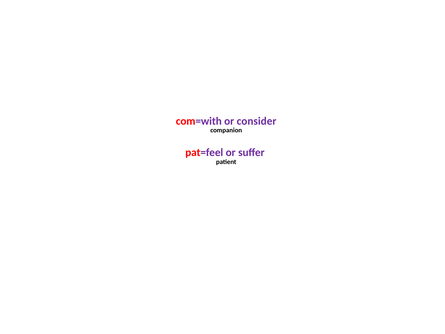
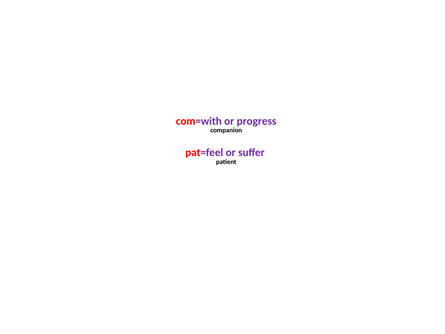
consider: consider -> progress
